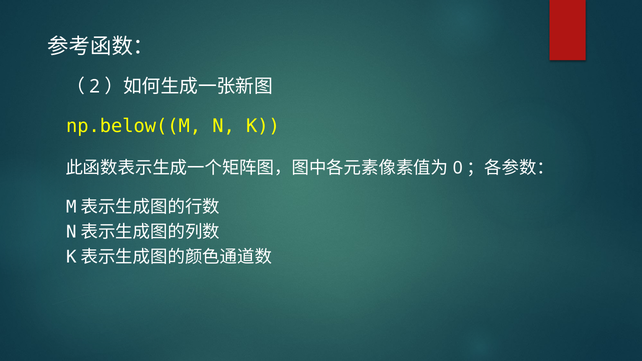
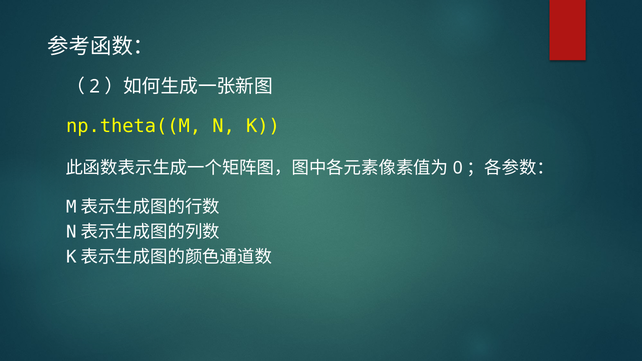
np.below((M: np.below((M -> np.theta((M
